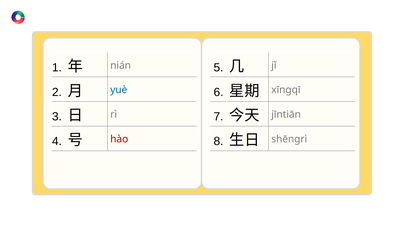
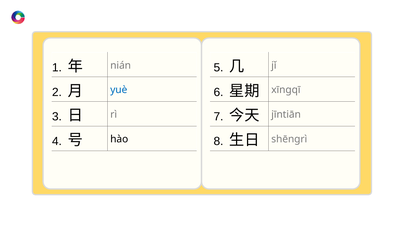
hào colour: red -> black
